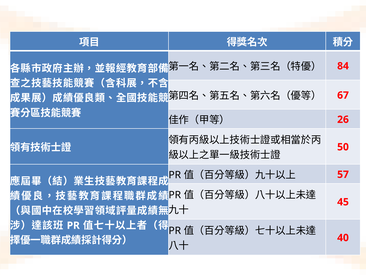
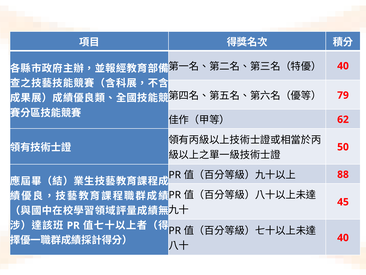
84 at (343, 66): 84 -> 40
67: 67 -> 79
26: 26 -> 62
57: 57 -> 88
